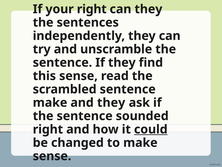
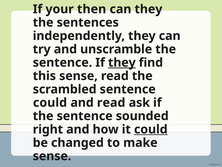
your right: right -> then
they at (122, 62) underline: none -> present
make at (50, 102): make -> could
and they: they -> read
